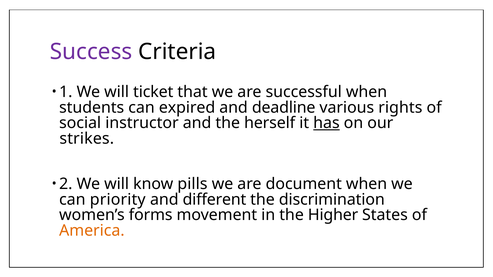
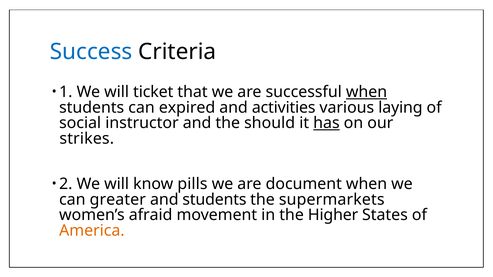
Success colour: purple -> blue
when at (367, 92) underline: none -> present
deadline: deadline -> activities
rights: rights -> laying
herself: herself -> should
priority: priority -> greater
and different: different -> students
discrimination: discrimination -> supermarkets
forms: forms -> afraid
